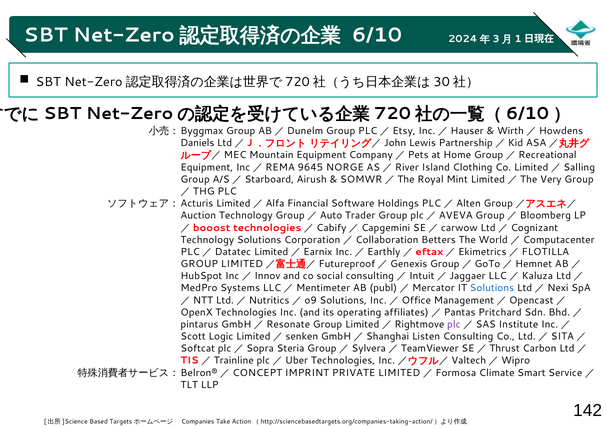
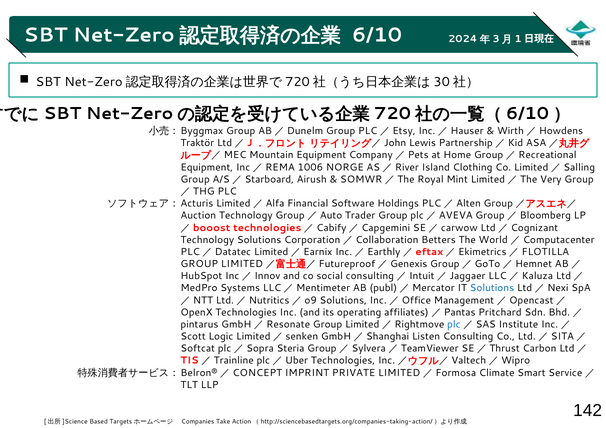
Daniels: Daniels -> Traktör
9645: 9645 -> 1006
plc at (454, 325) colour: purple -> blue
